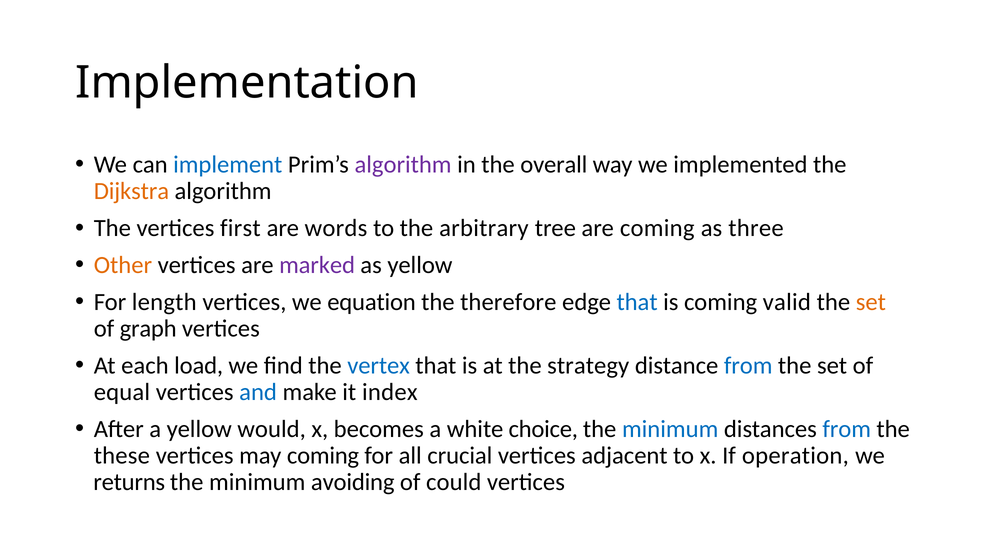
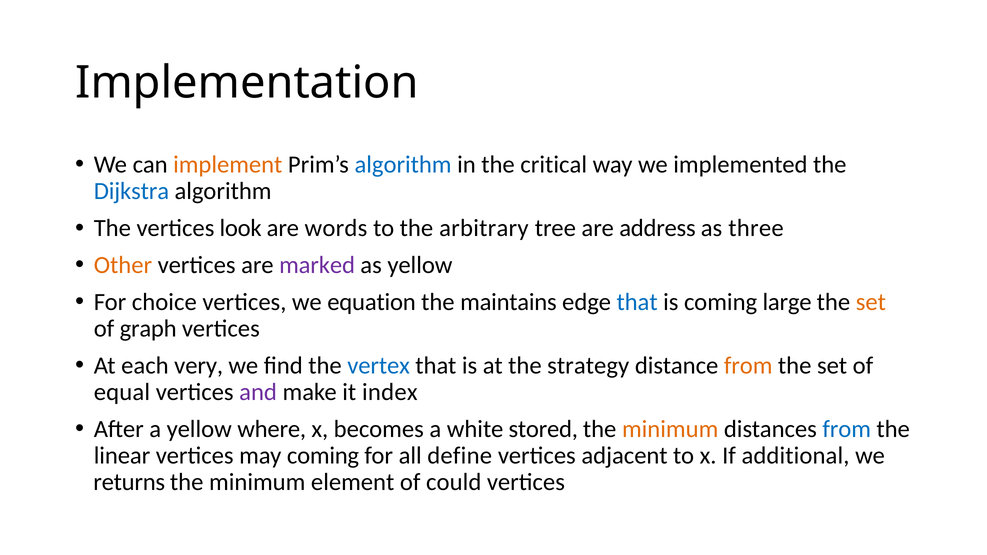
implement colour: blue -> orange
algorithm at (403, 165) colour: purple -> blue
overall: overall -> critical
Dijkstra colour: orange -> blue
first: first -> look
are coming: coming -> address
length: length -> choice
therefore: therefore -> maintains
valid: valid -> large
load: load -> very
from at (748, 366) colour: blue -> orange
and colour: blue -> purple
would: would -> where
choice: choice -> stored
minimum at (670, 429) colour: blue -> orange
these: these -> linear
crucial: crucial -> define
operation: operation -> additional
avoiding: avoiding -> element
